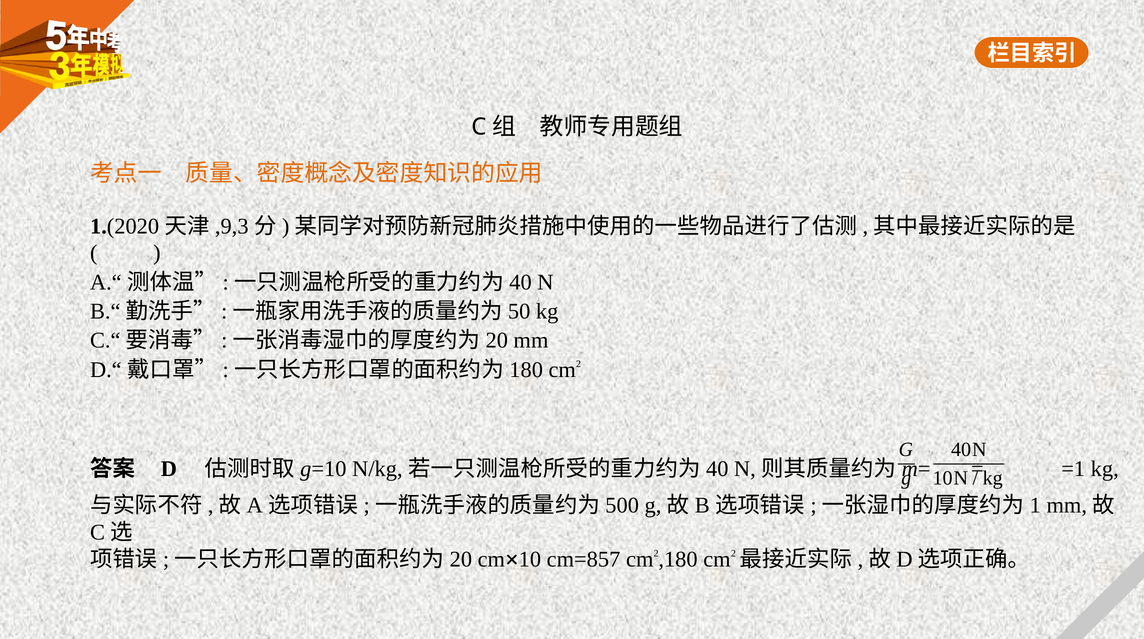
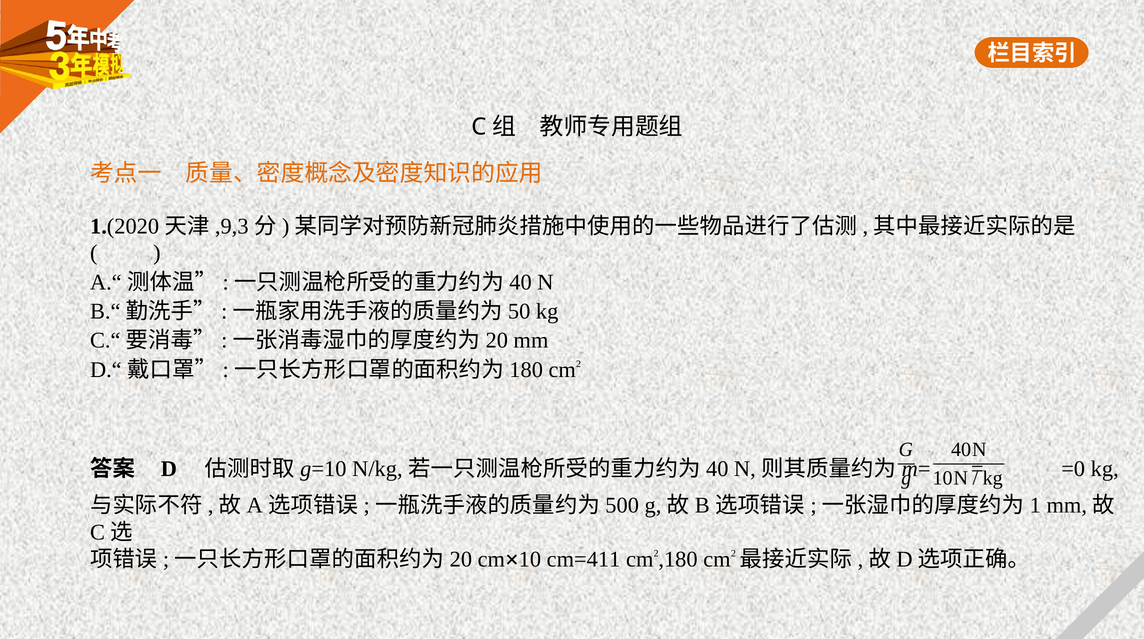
=1: =1 -> =0
cm=857: cm=857 -> cm=411
